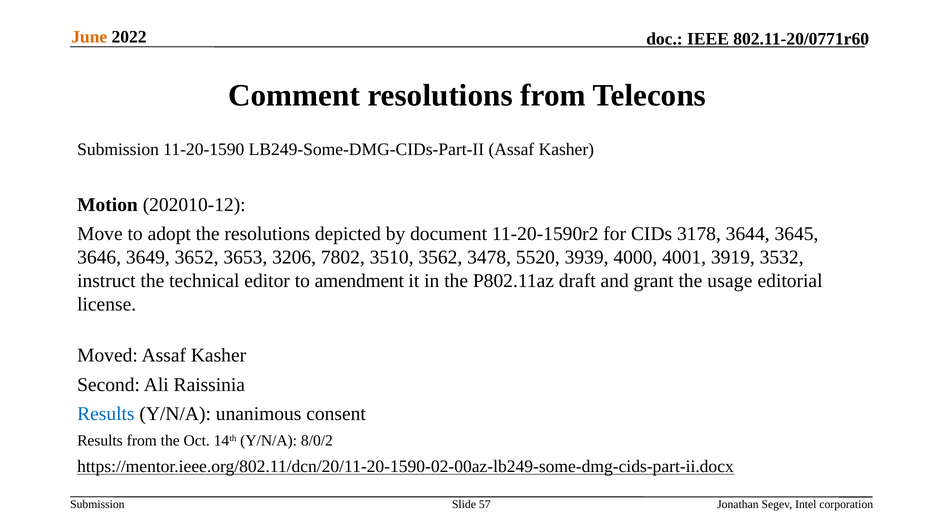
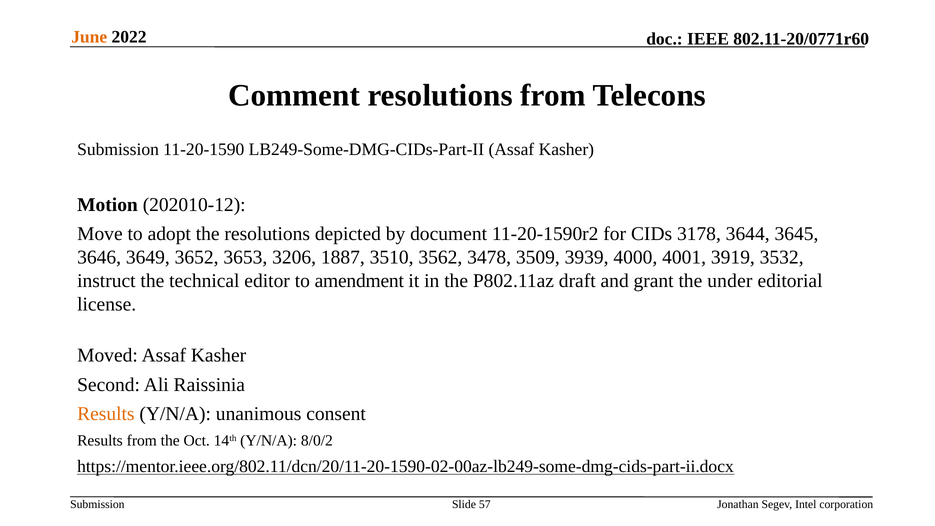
7802: 7802 -> 1887
5520: 5520 -> 3509
usage: usage -> under
Results at (106, 414) colour: blue -> orange
